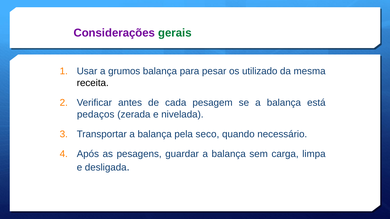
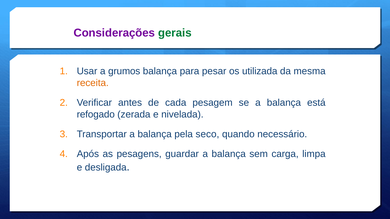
utilizado: utilizado -> utilizada
receita colour: black -> orange
pedaços: pedaços -> refogado
